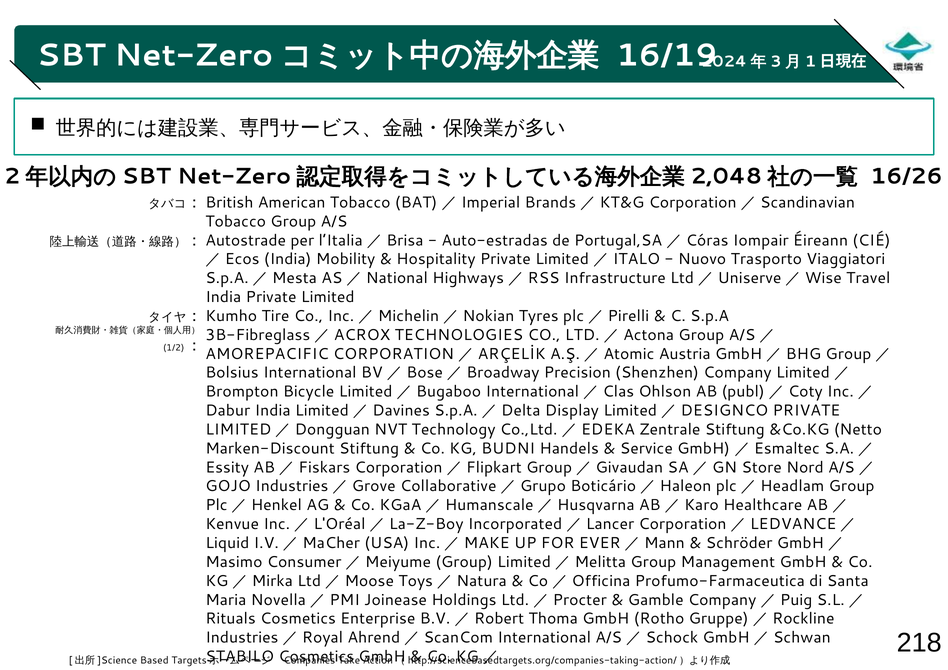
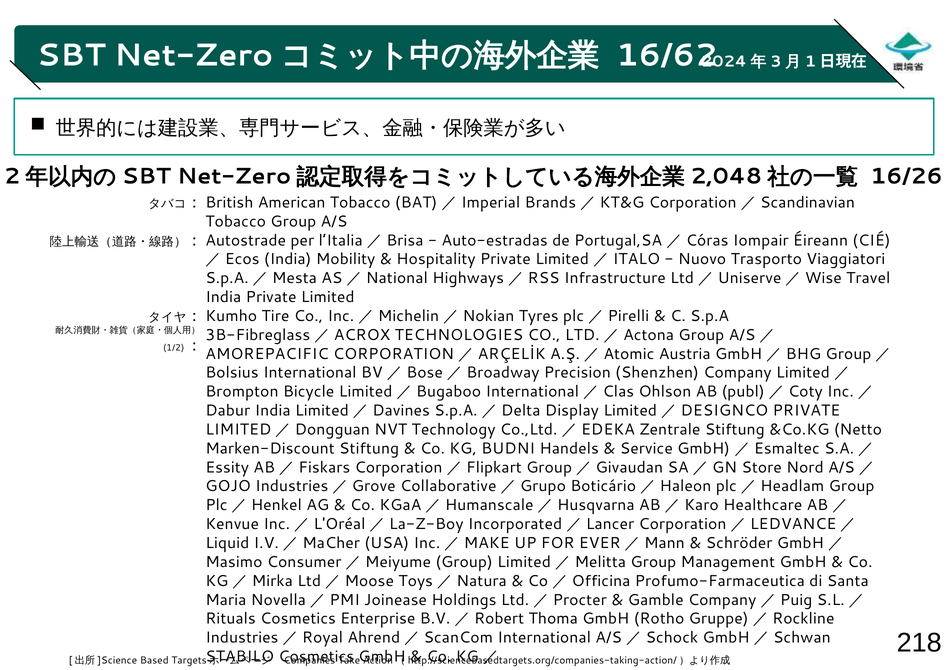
16/19: 16/19 -> 16/62
